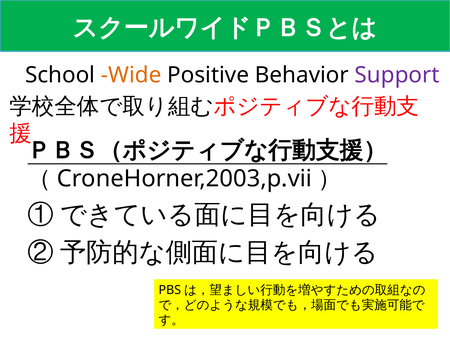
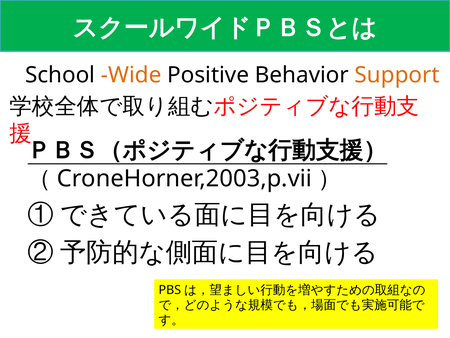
Support colour: purple -> orange
